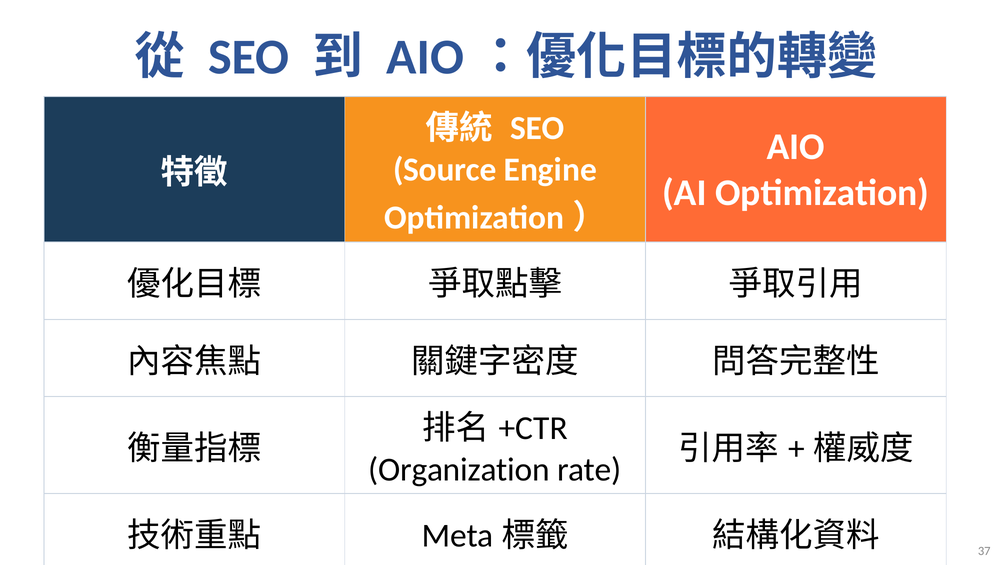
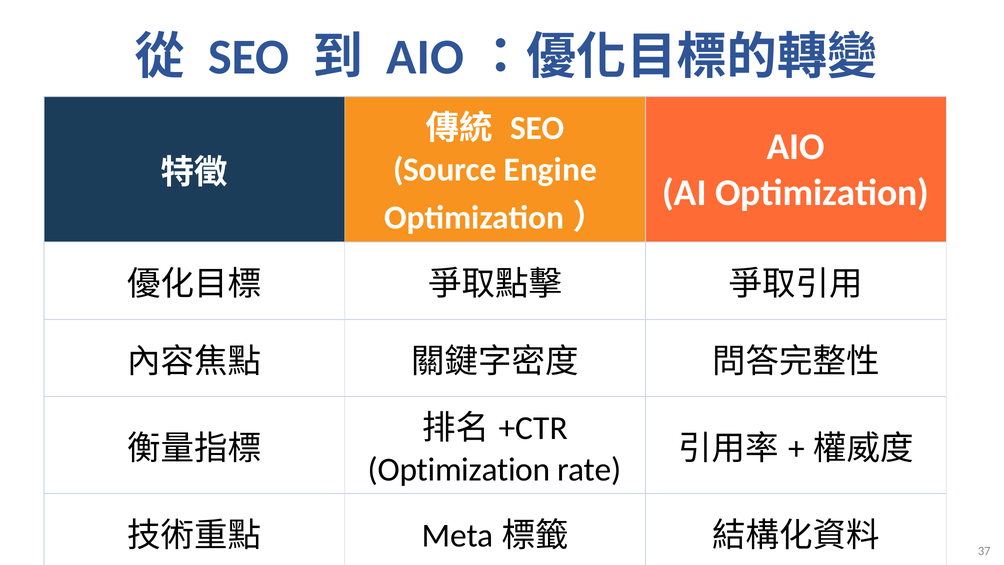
Organization at (459, 470): Organization -> Optimization
